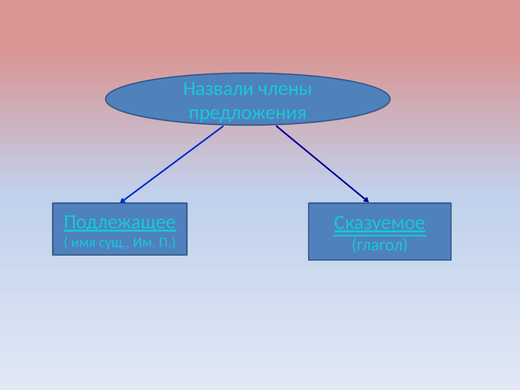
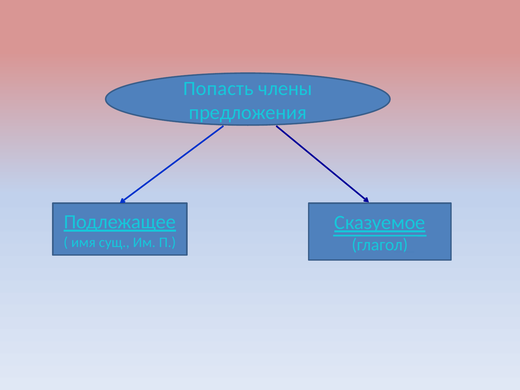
Назвали: Назвали -> Попасть
